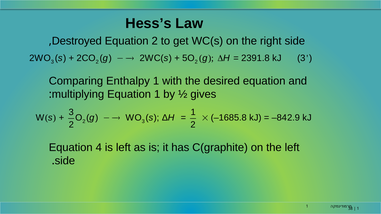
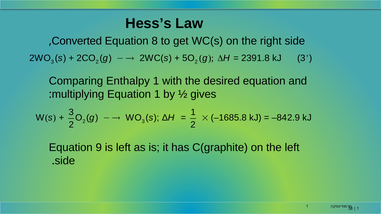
Destroyed: Destroyed -> Converted
Equation 2: 2 -> 8
4: 4 -> 9
